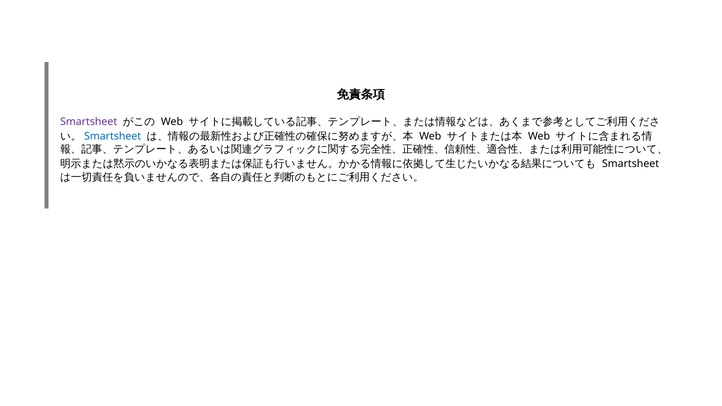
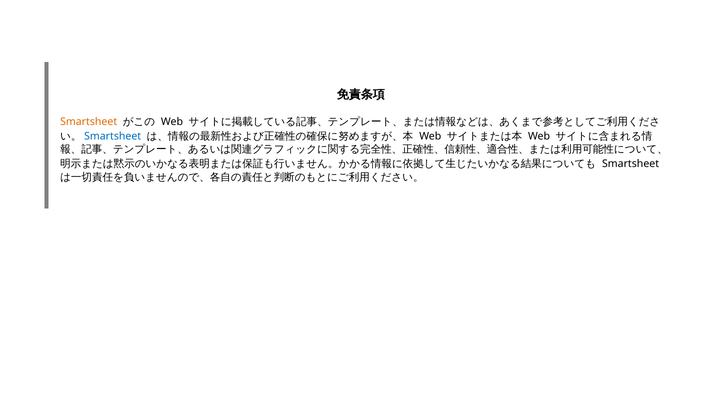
Smartsheet at (89, 122) colour: purple -> orange
